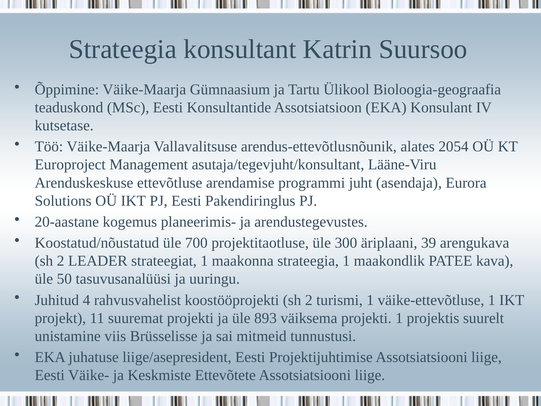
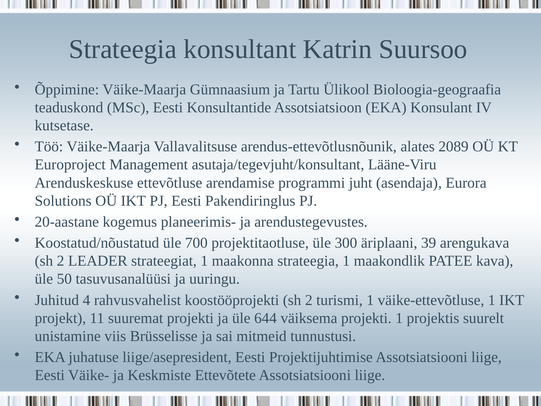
2054: 2054 -> 2089
893: 893 -> 644
